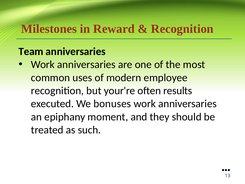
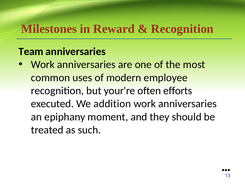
results: results -> efforts
bonuses: bonuses -> addition
